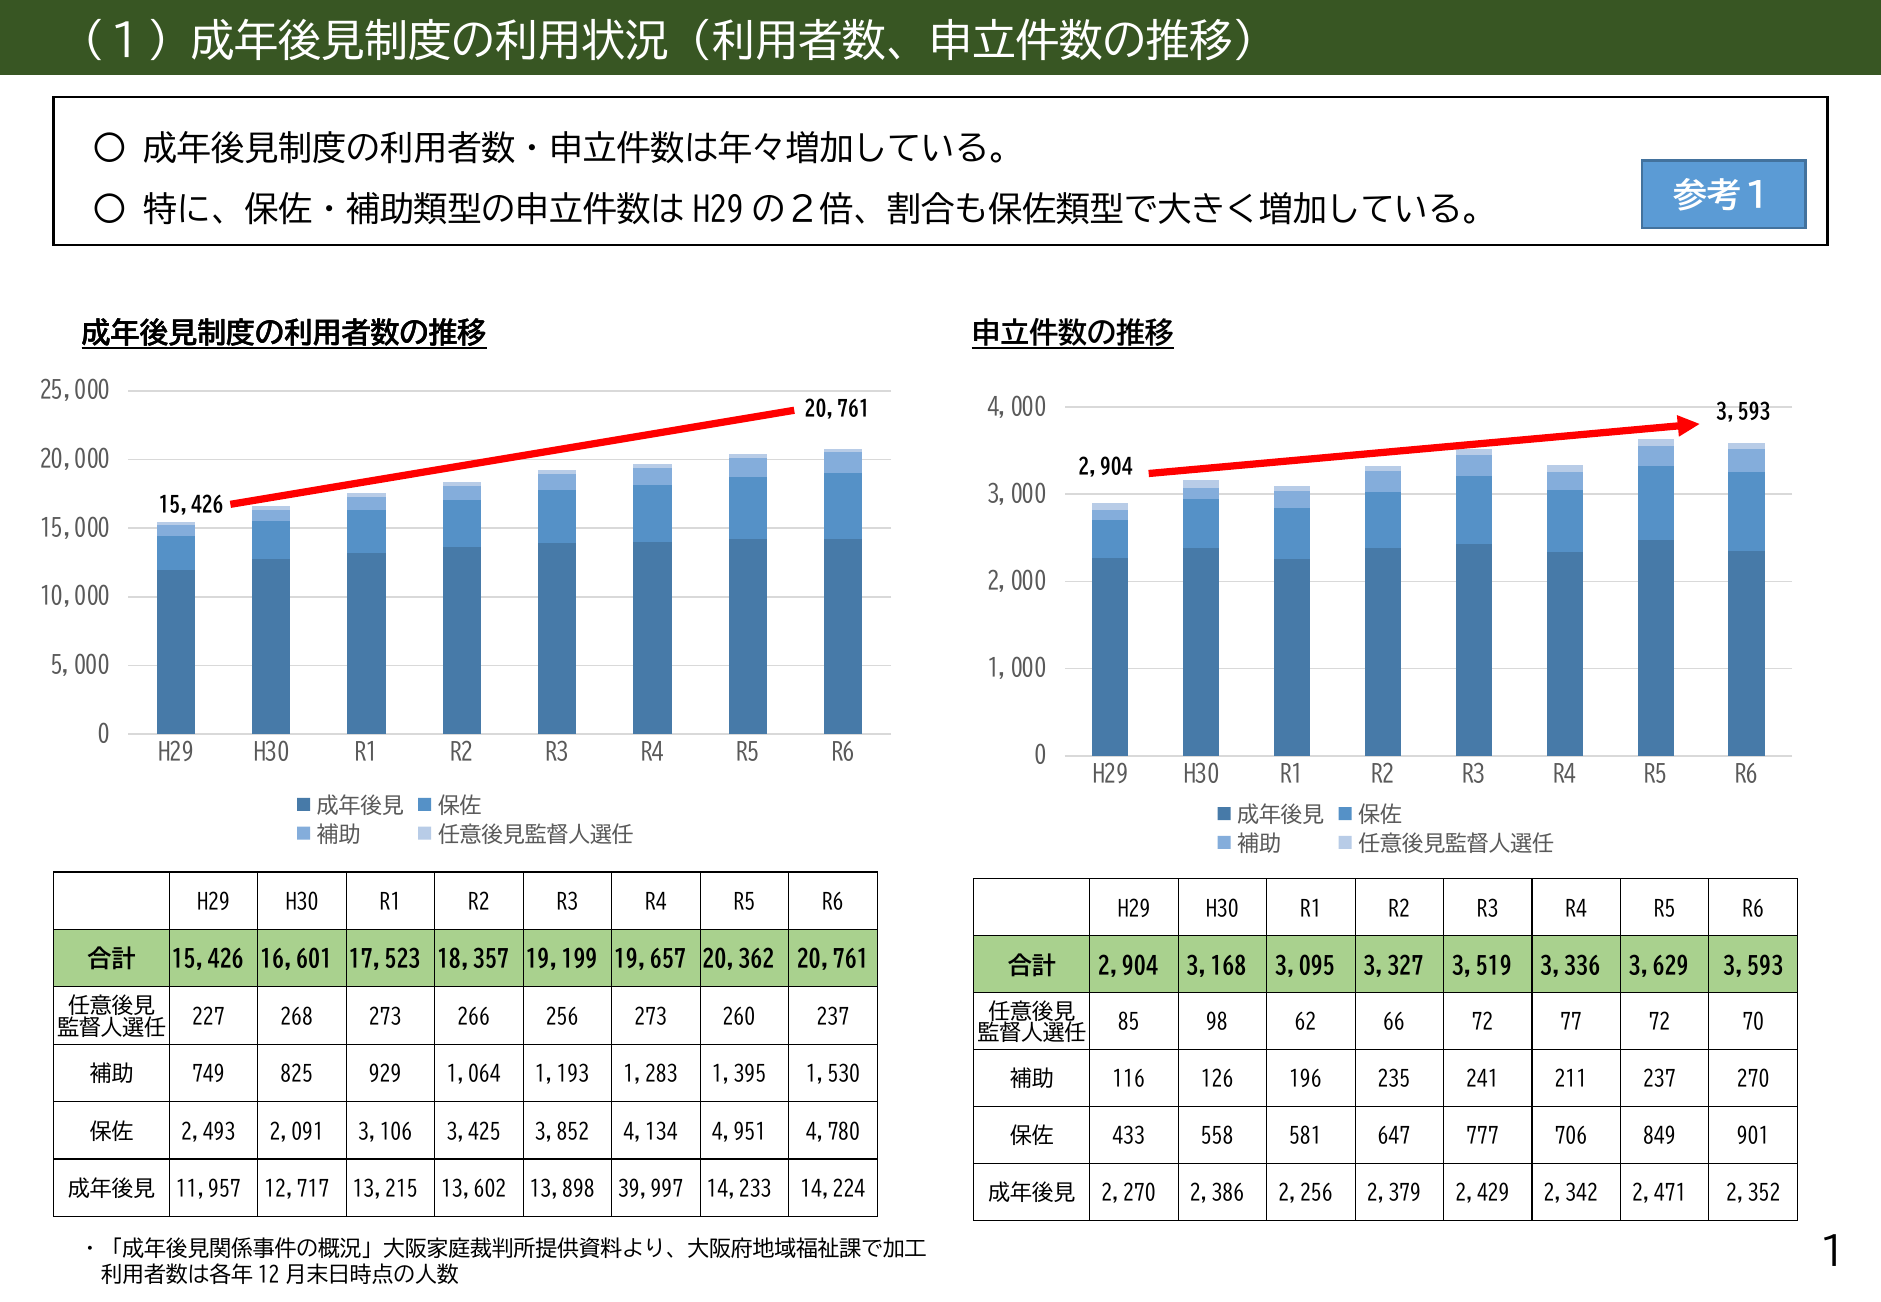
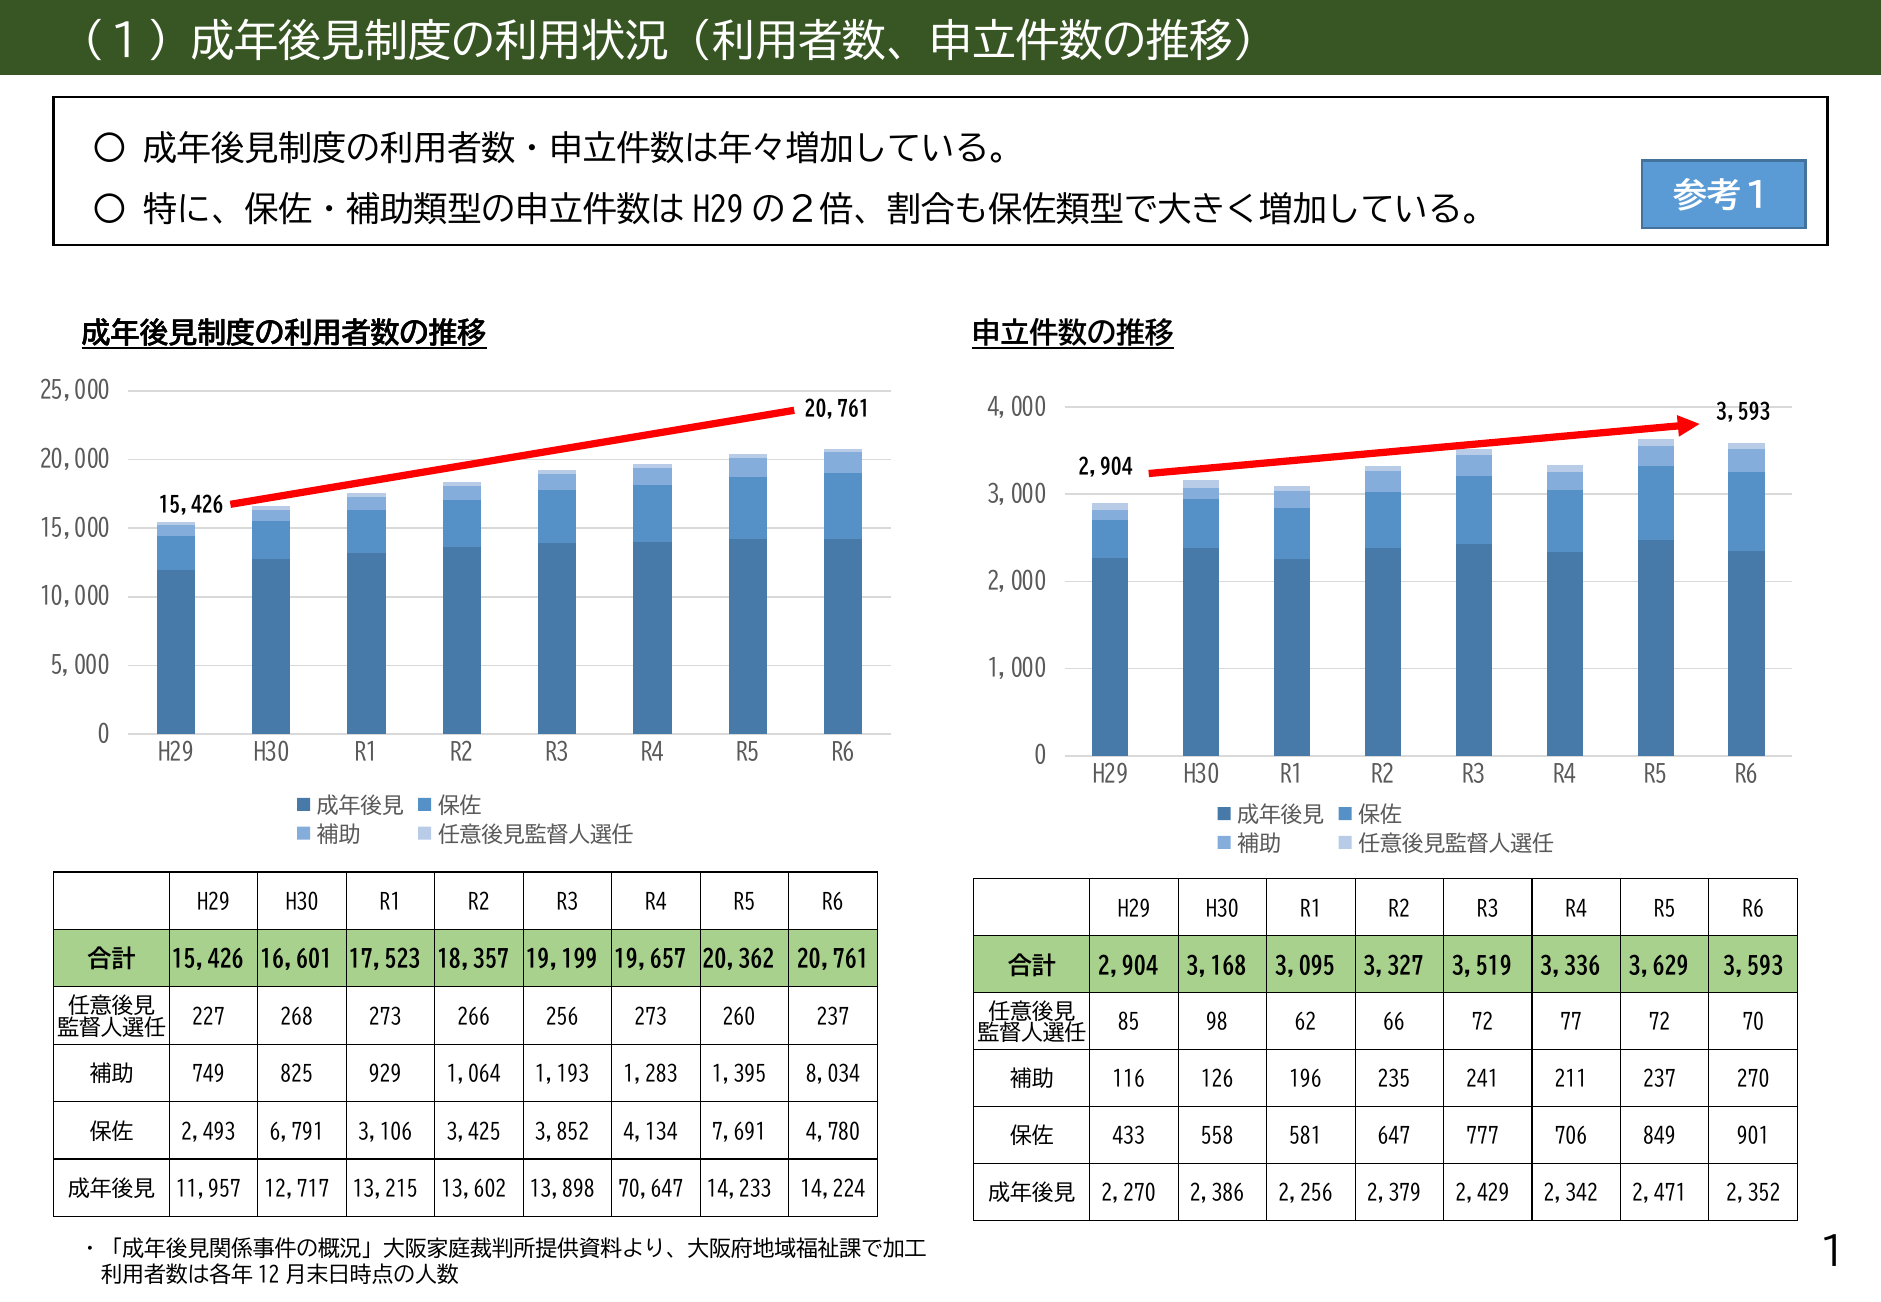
1,530: 1,530 -> 8,034
2,091: 2,091 -> 6,791
4,951: 4,951 -> 7,691
39,997: 39,997 -> 70,647
